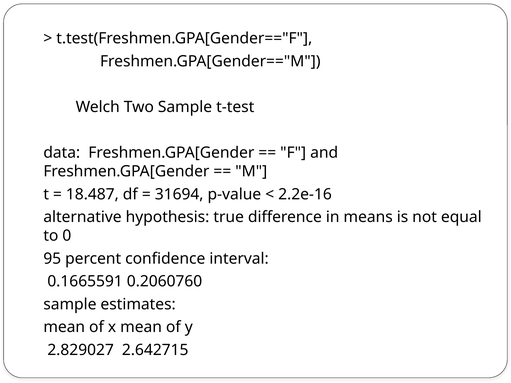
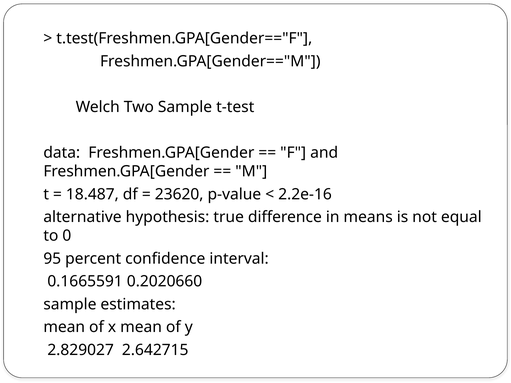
31694: 31694 -> 23620
0.2060760: 0.2060760 -> 0.2020660
